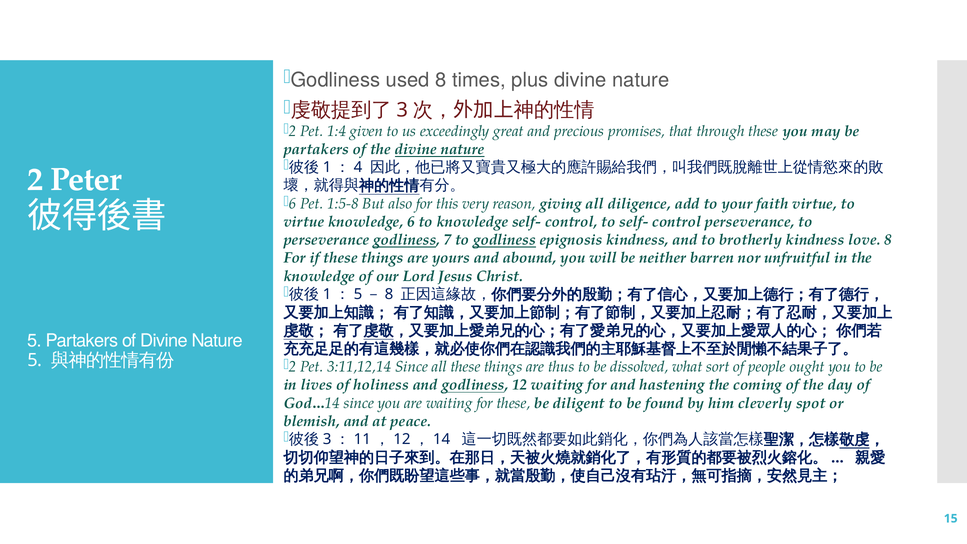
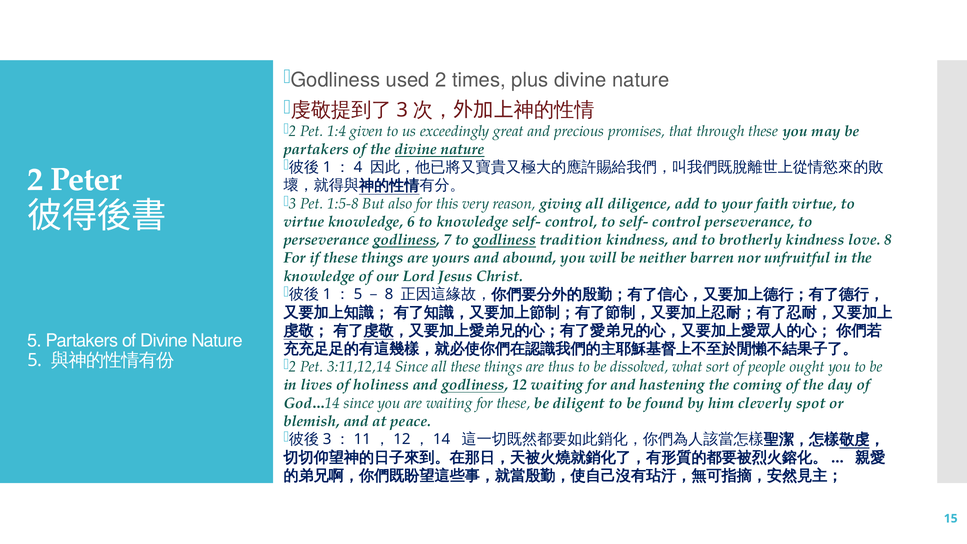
used 8: 8 -> 2
6 at (293, 204): 6 -> 3
epignosis: epignosis -> tradition
